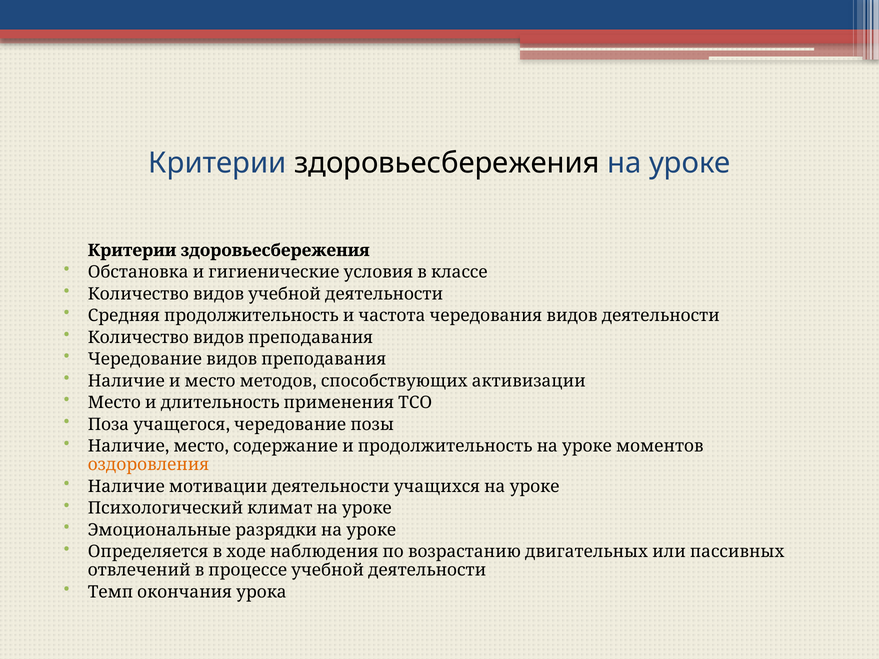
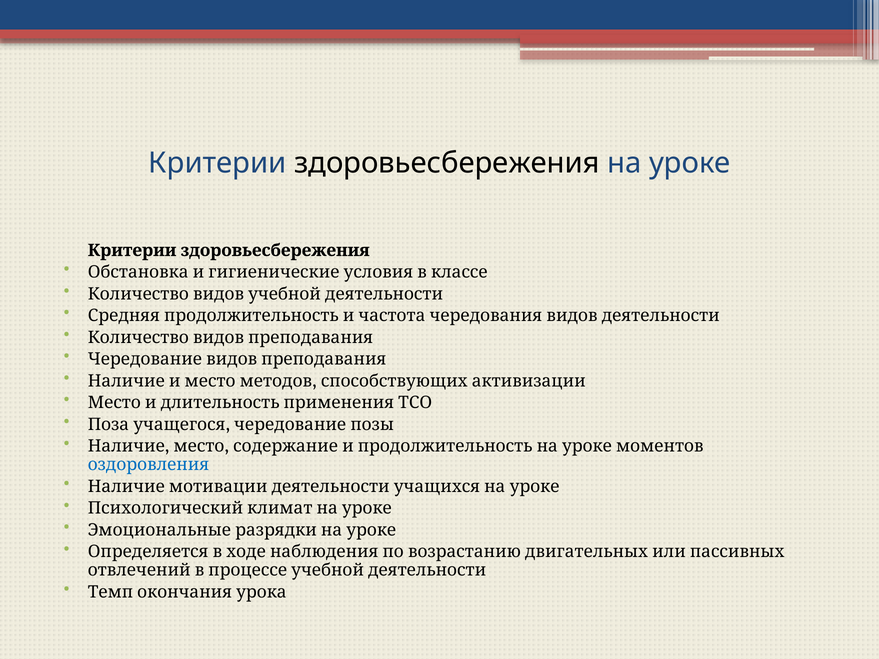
оздоровления colour: orange -> blue
